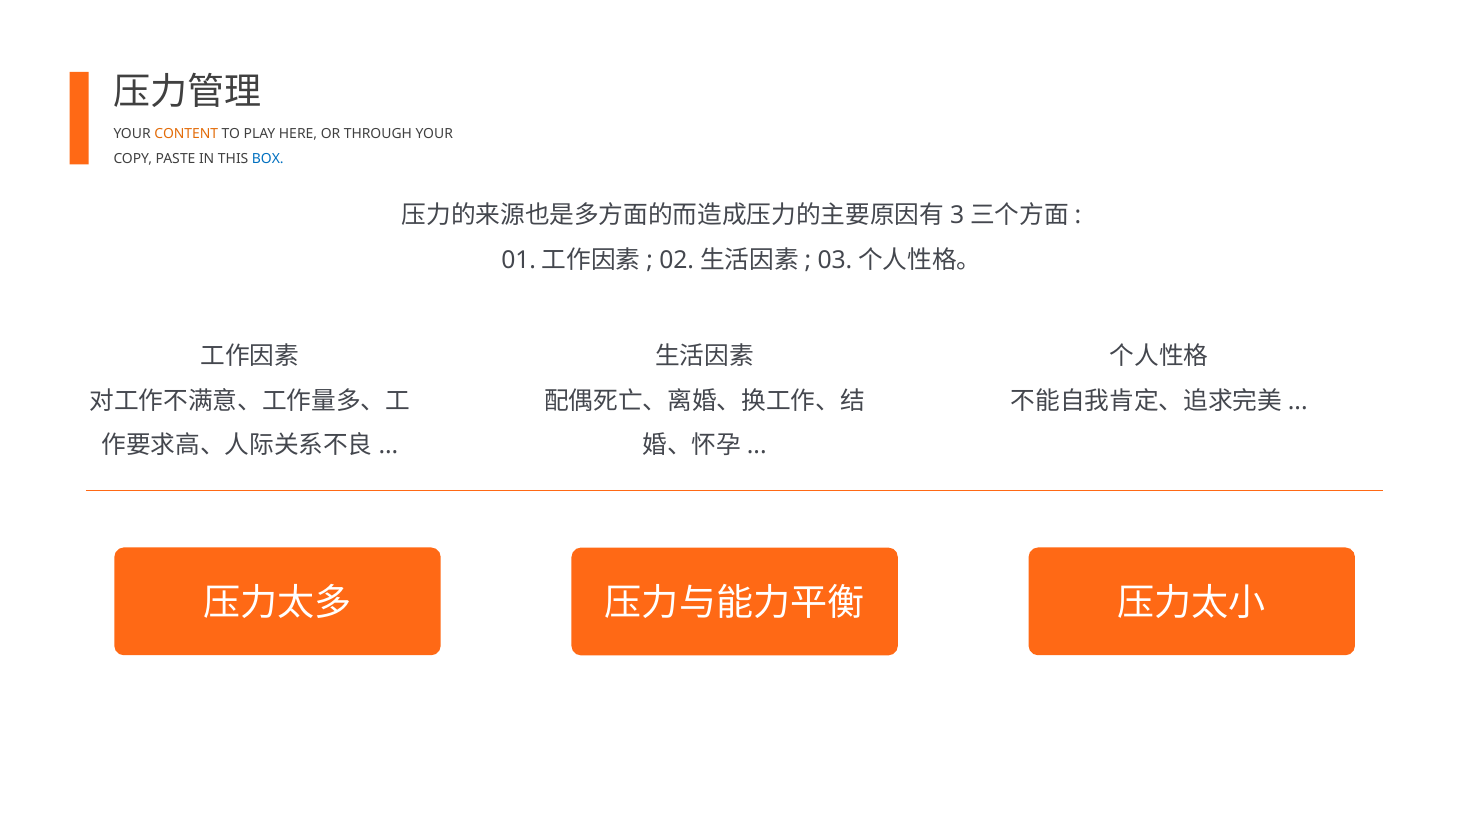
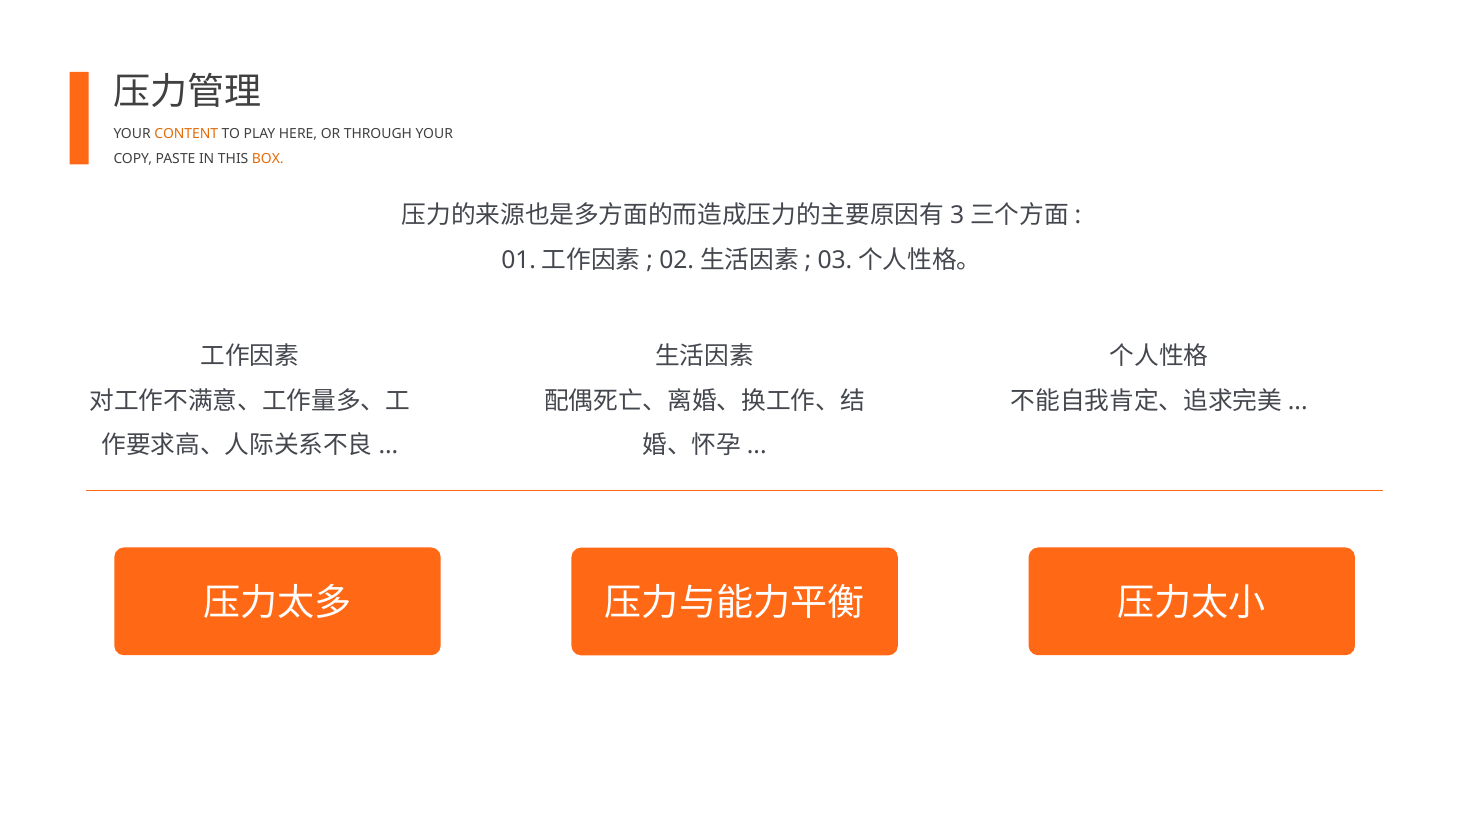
BOX colour: blue -> orange
